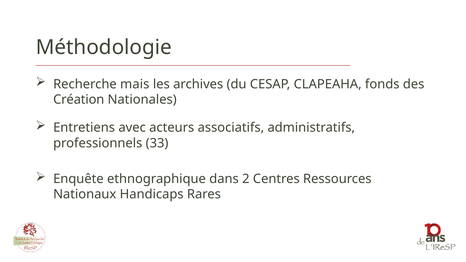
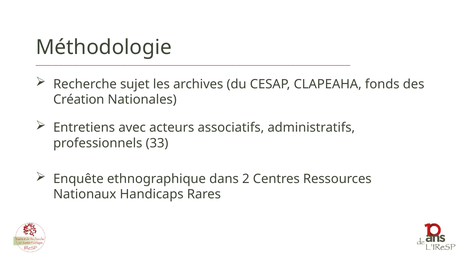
mais: mais -> sujet
